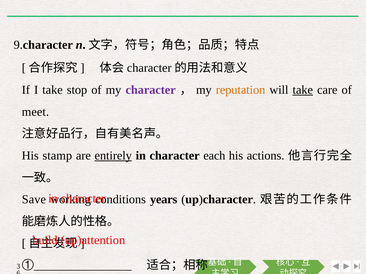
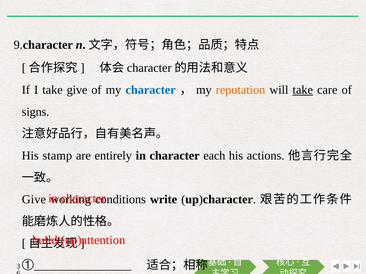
take stop: stop -> give
character at (151, 90) colour: purple -> blue
meet: meet -> signs
entirely underline: present -> none
Save at (34, 200): Save -> Give
years: years -> write
